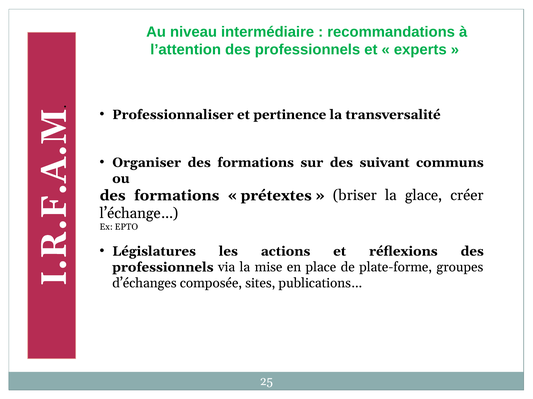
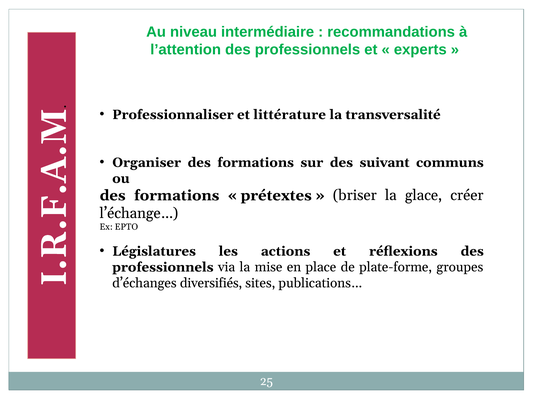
pertinence: pertinence -> littérature
composée: composée -> diversifiés
